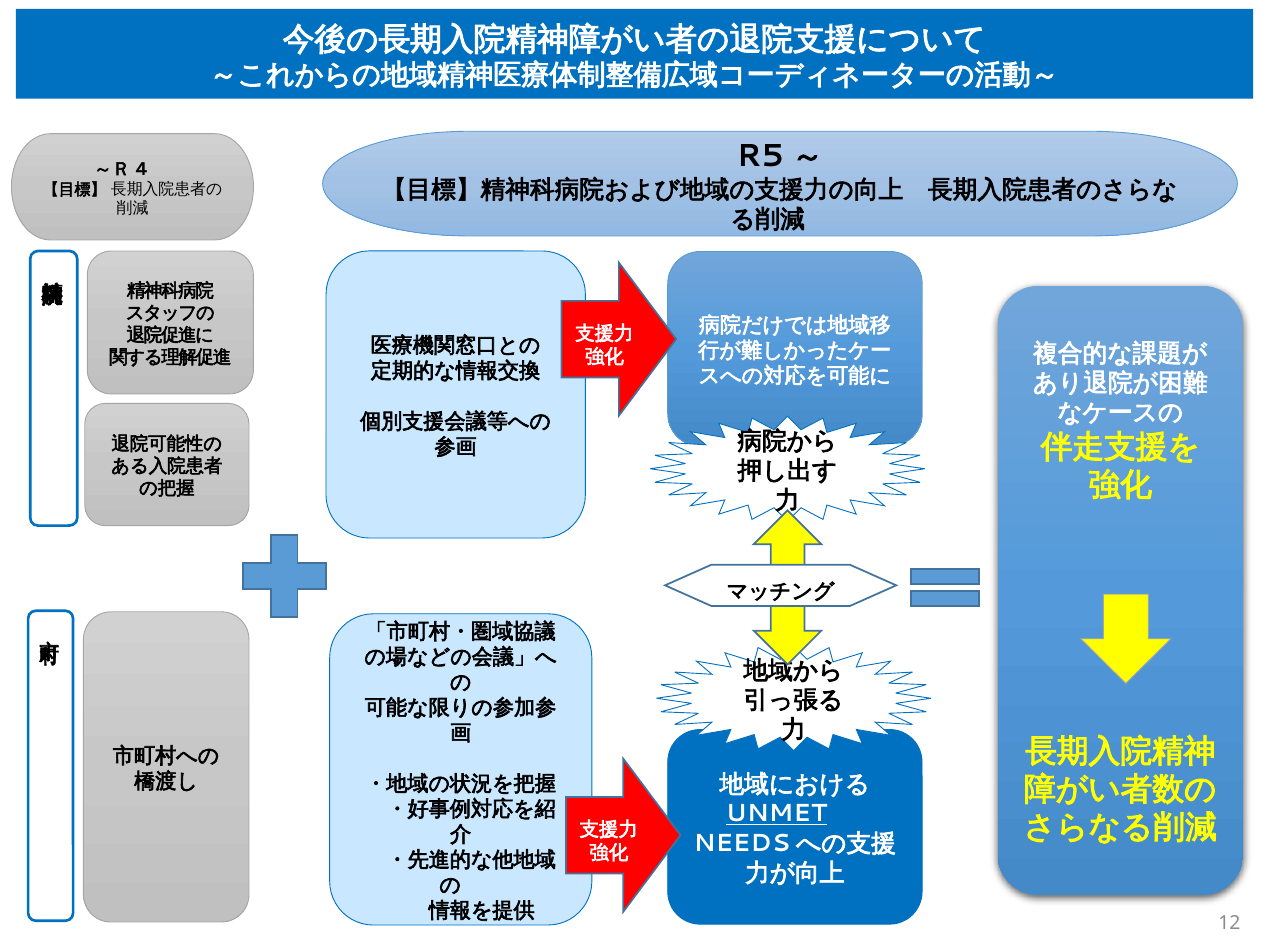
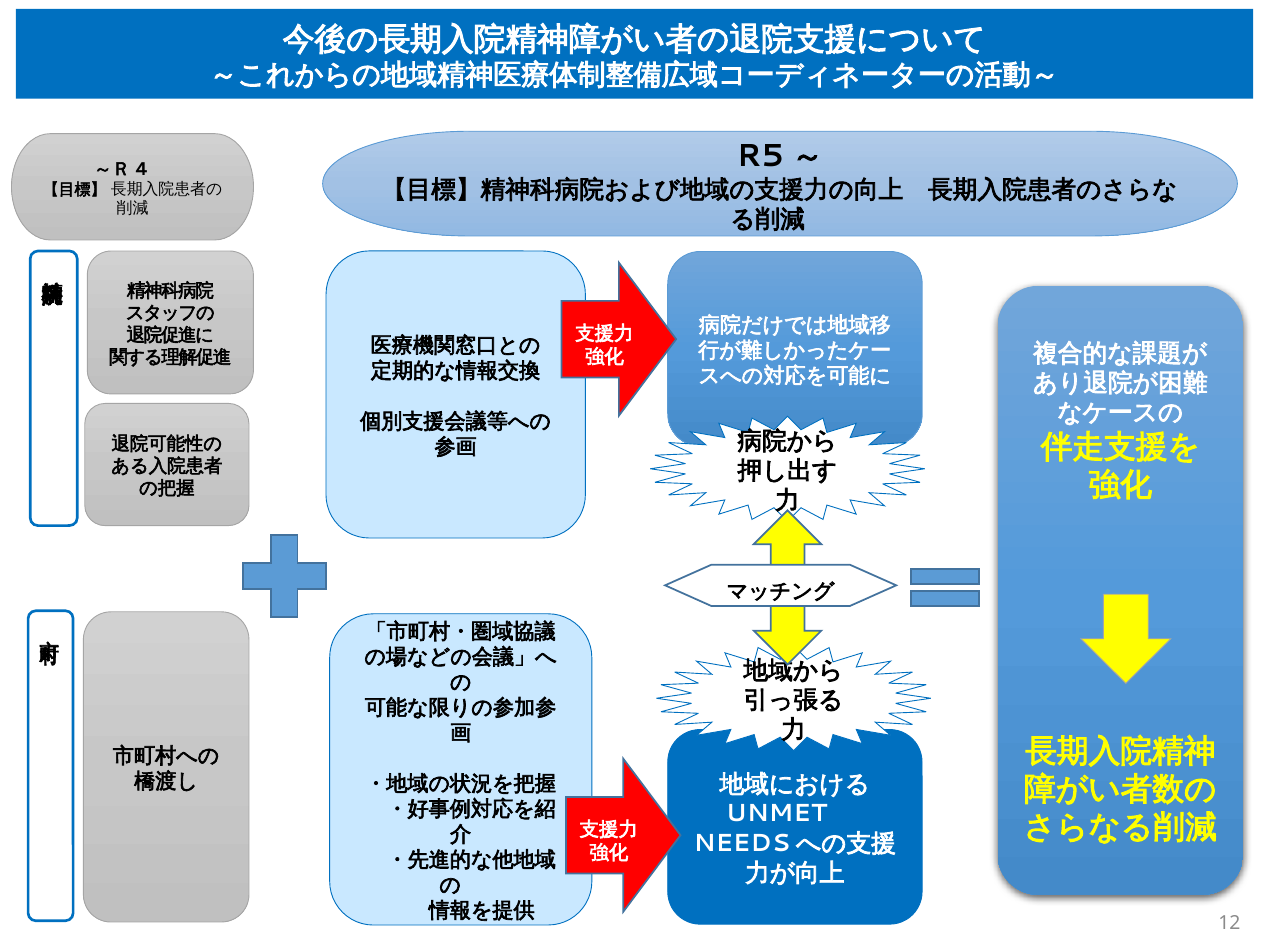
UNMET underline: present -> none
